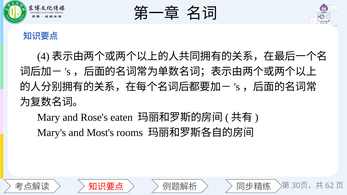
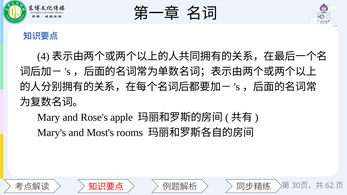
eaten: eaten -> apple
